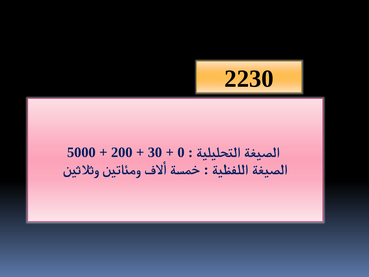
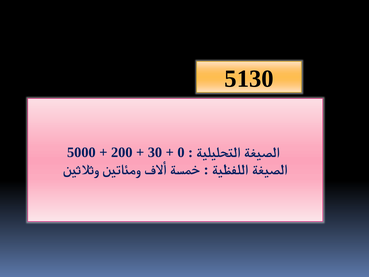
2230: 2230 -> 5130
